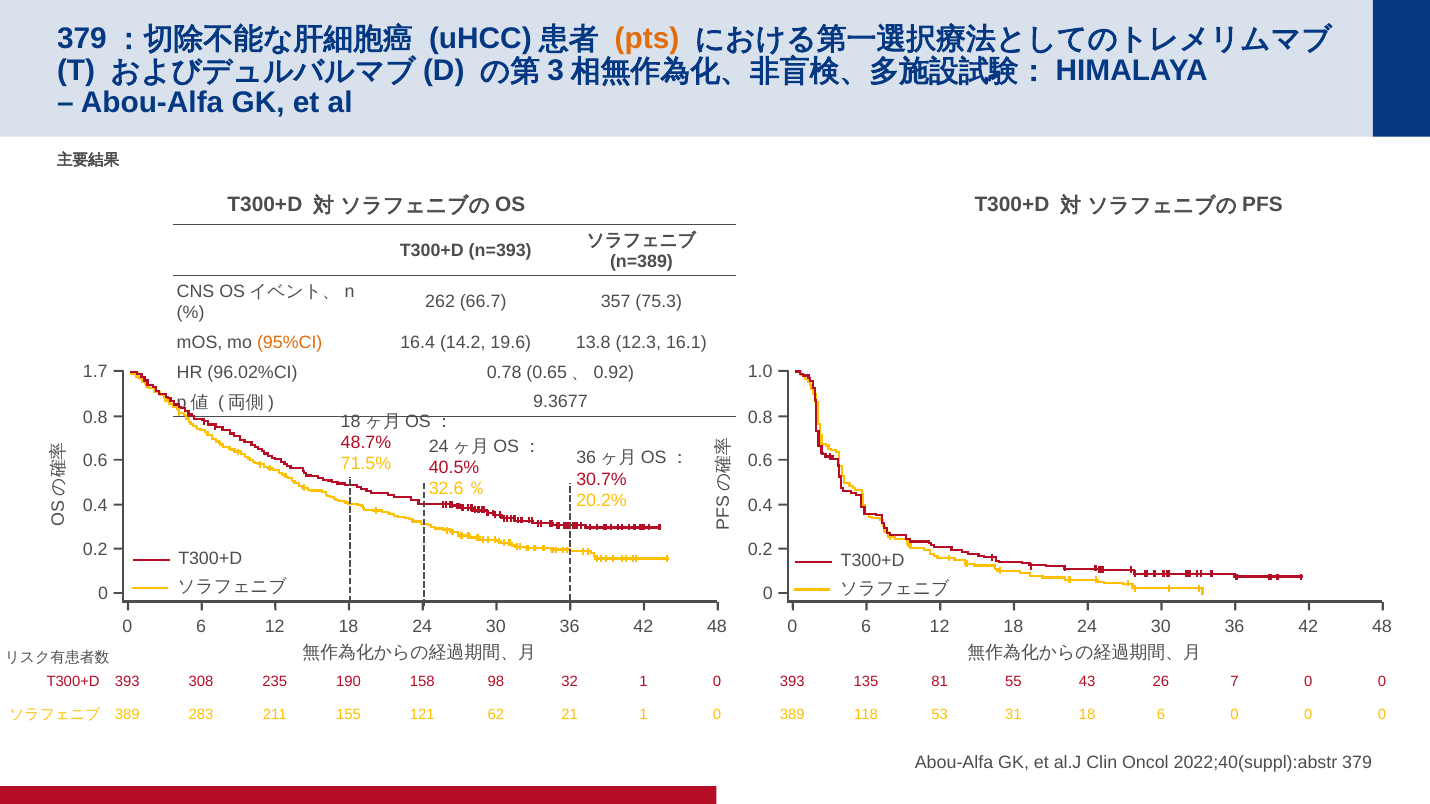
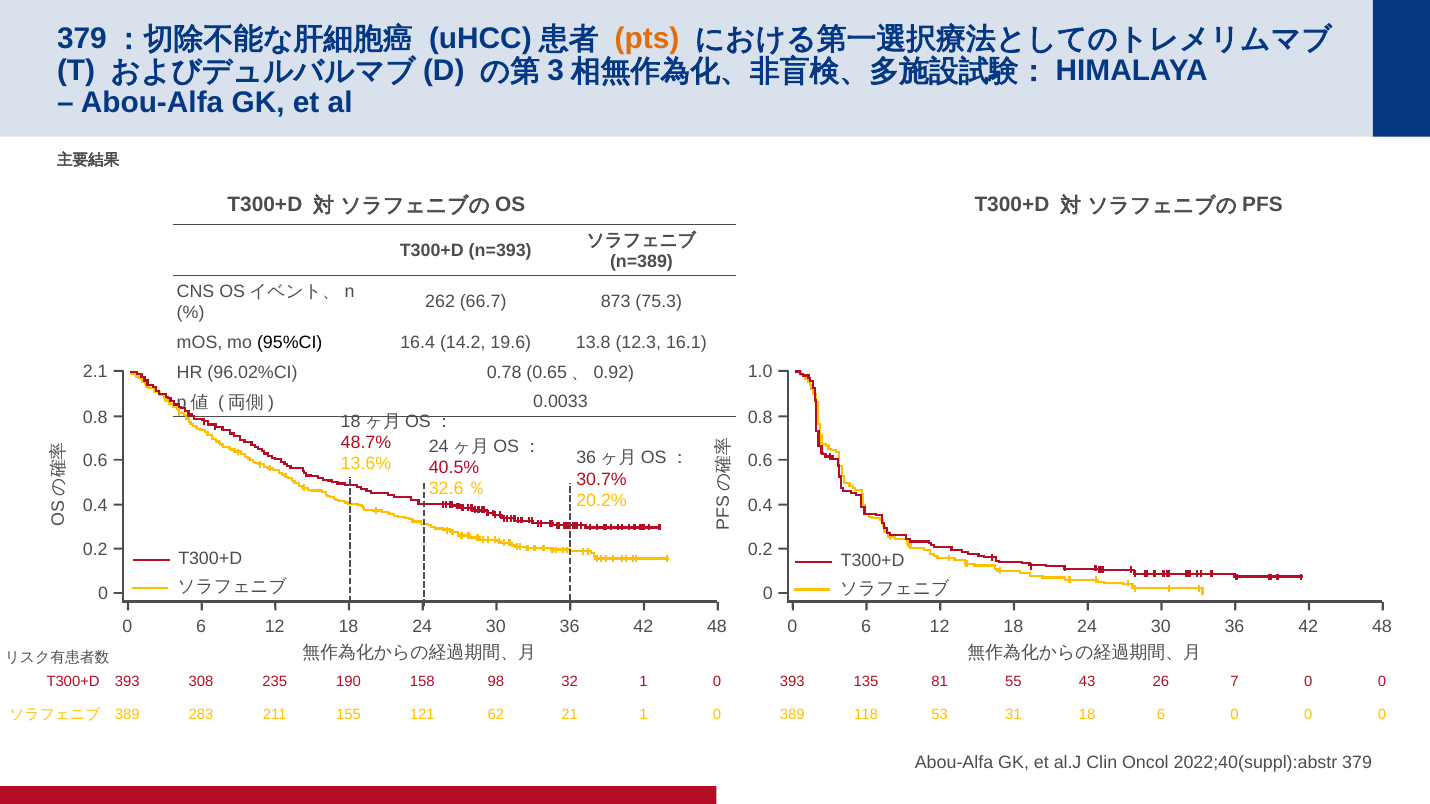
357: 357 -> 873
95%CI colour: orange -> black
1.7: 1.7 -> 2.1
9.3677: 9.3677 -> 0.0033
71.5%: 71.5% -> 13.6%
